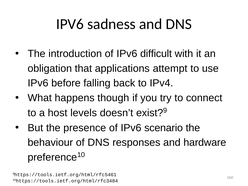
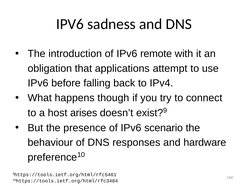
difficult: difficult -> remote
levels: levels -> arises
